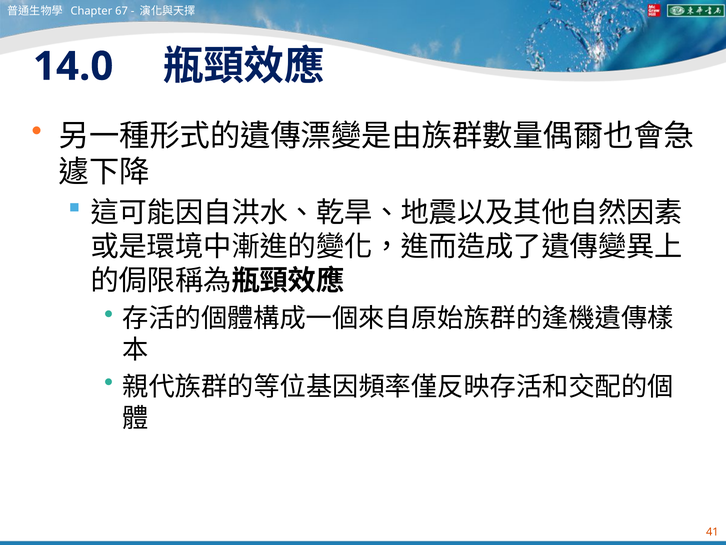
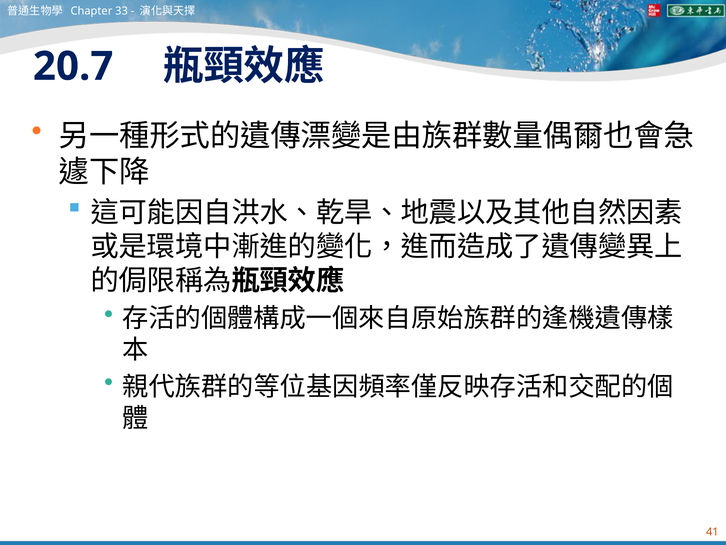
67: 67 -> 33
14.0: 14.0 -> 20.7
